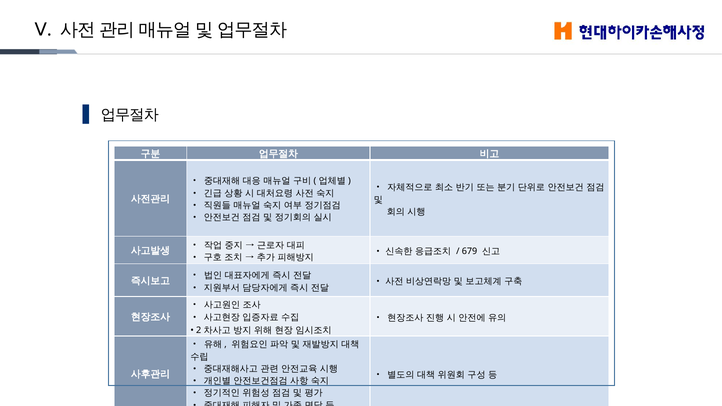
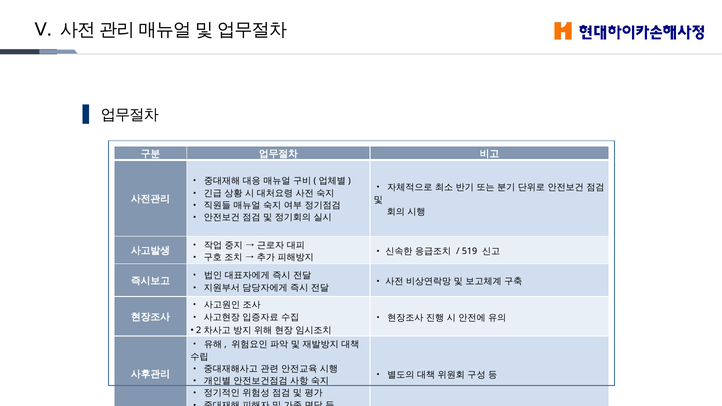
679: 679 -> 519
